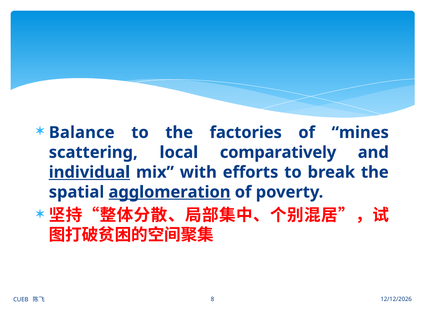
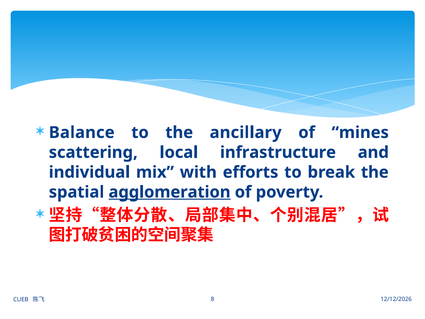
factories: factories -> ancillary
comparatively: comparatively -> infrastructure
individual underline: present -> none
